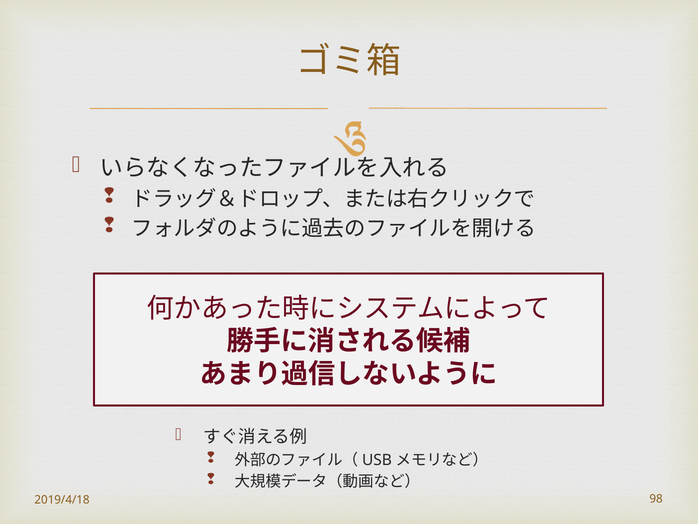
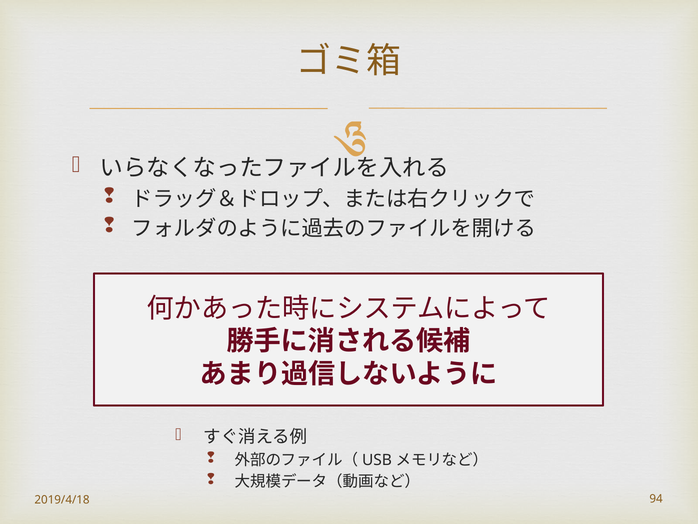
98: 98 -> 94
